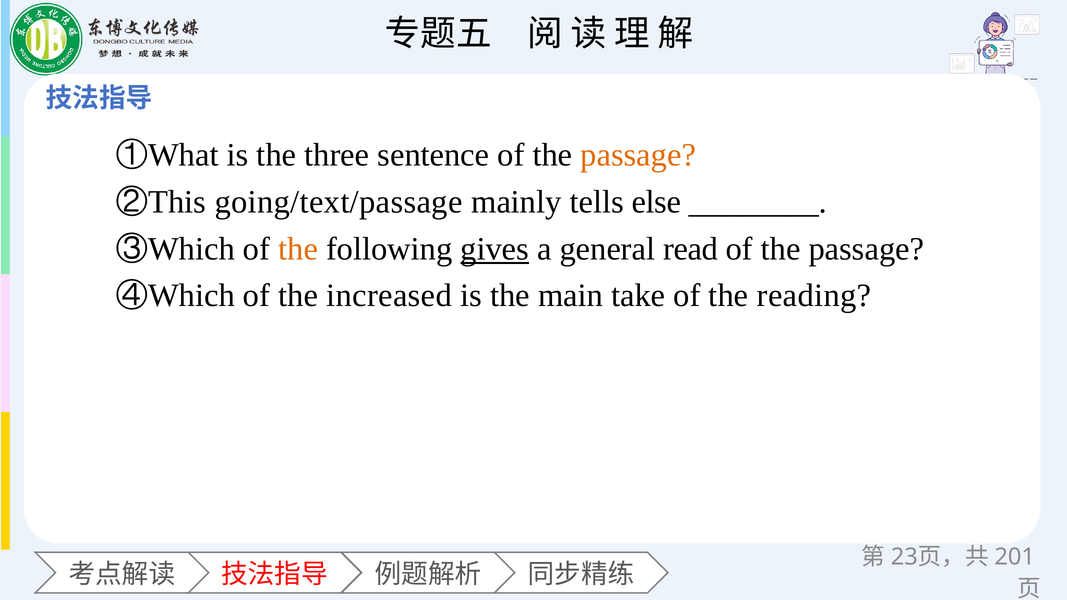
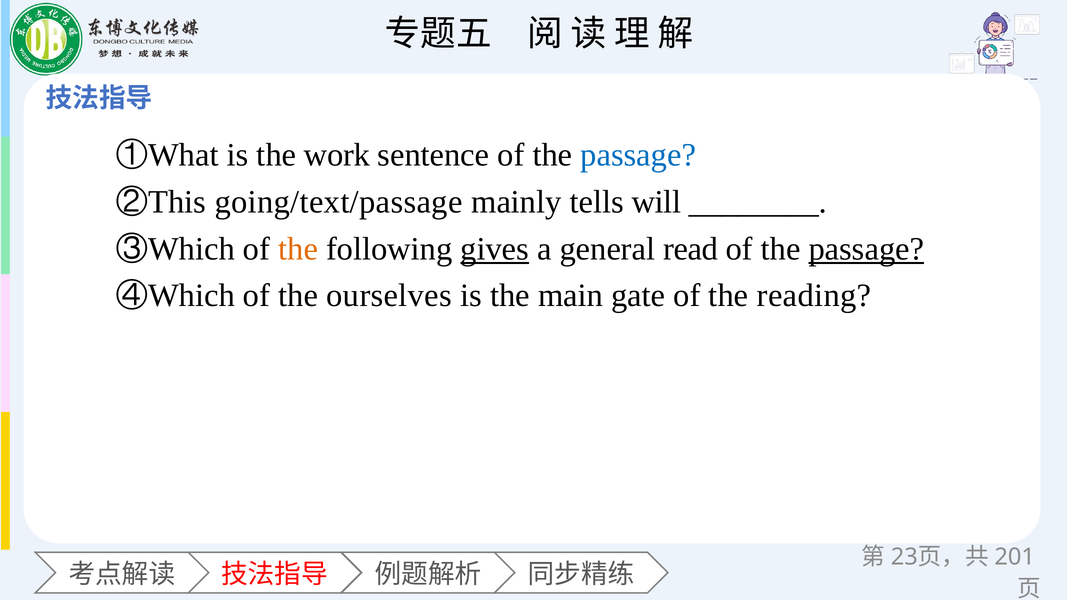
three: three -> work
passage at (638, 155) colour: orange -> blue
else: else -> will
passage at (866, 249) underline: none -> present
increased: increased -> ourselves
take: take -> gate
